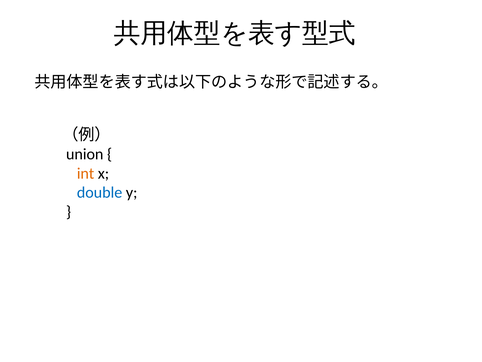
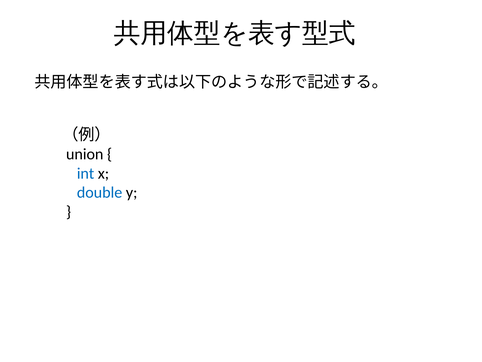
int colour: orange -> blue
